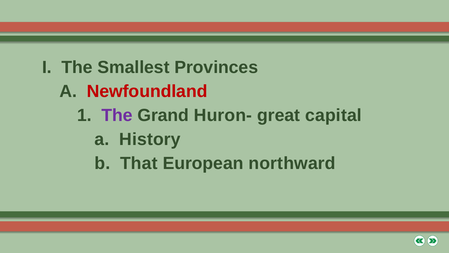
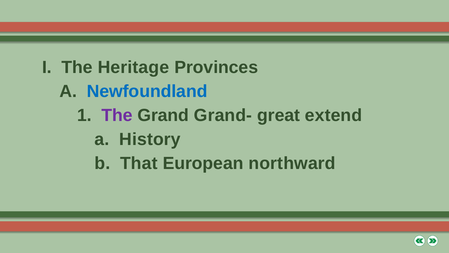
Smallest: Smallest -> Heritage
Newfoundland colour: red -> blue
Huron-: Huron- -> Grand-
capital: capital -> extend
